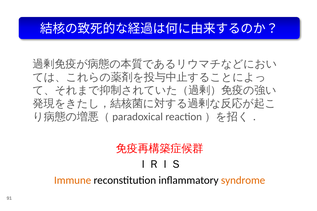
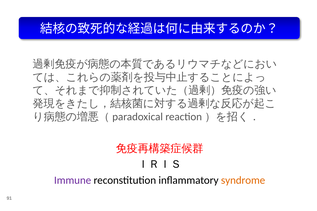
Immune colour: orange -> purple
